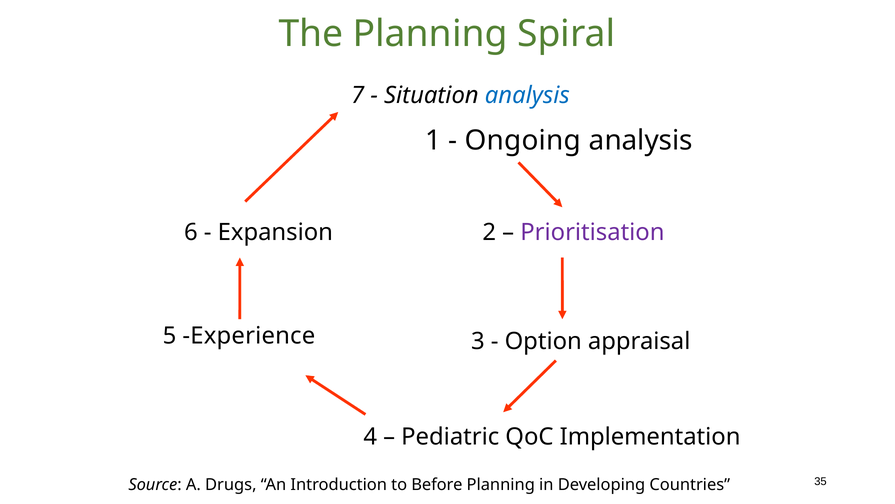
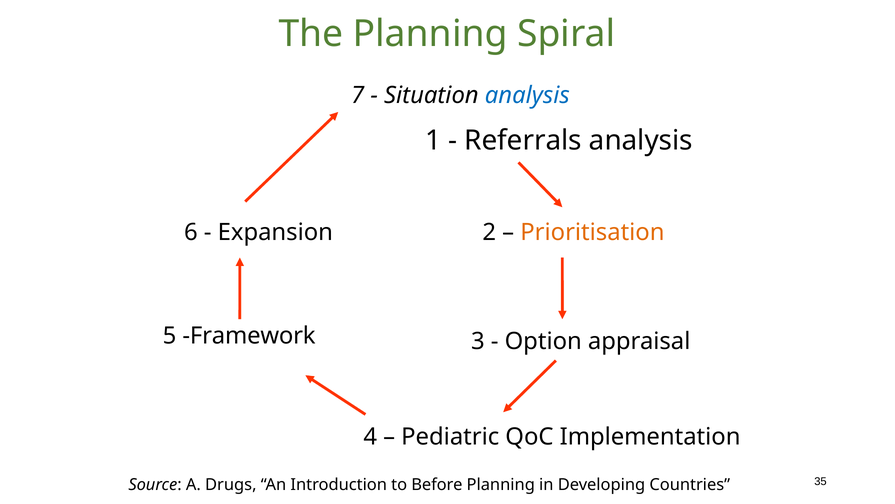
Ongoing: Ongoing -> Referrals
Prioritisation colour: purple -> orange
Experience: Experience -> Framework
